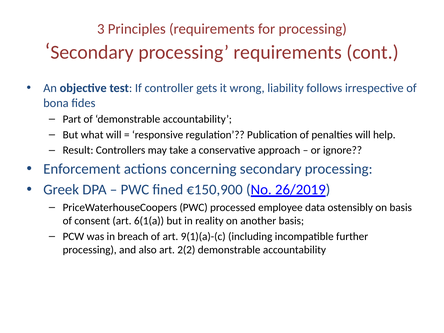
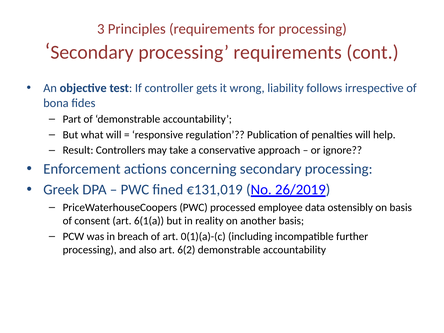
€150,900: €150,900 -> €131,019
9(1)(a)-(c: 9(1)(a)-(c -> 0(1)(a)-(c
2(2: 2(2 -> 6(2
